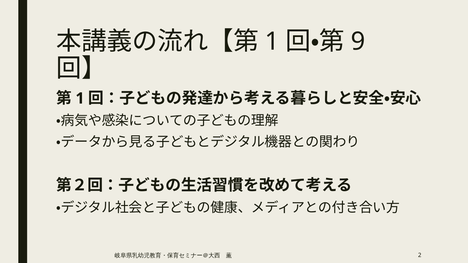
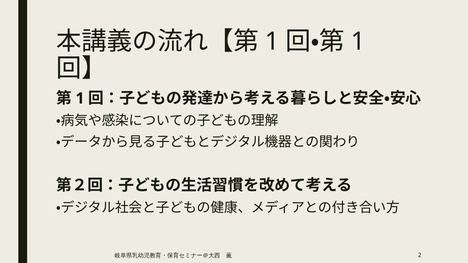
9 at (358, 41): 9 -> 1
